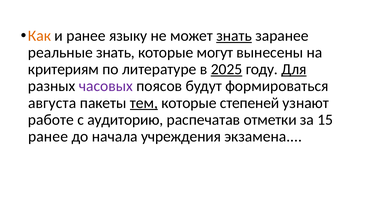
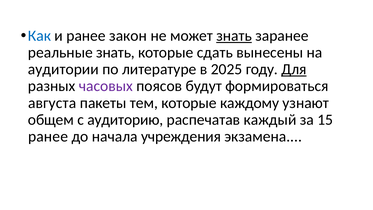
Как colour: orange -> blue
языку: языку -> закон
могут: могут -> сдать
критериям: критериям -> аудитории
2025 underline: present -> none
тем underline: present -> none
степеней: степеней -> каждому
работе: работе -> общем
отметки: отметки -> каждый
